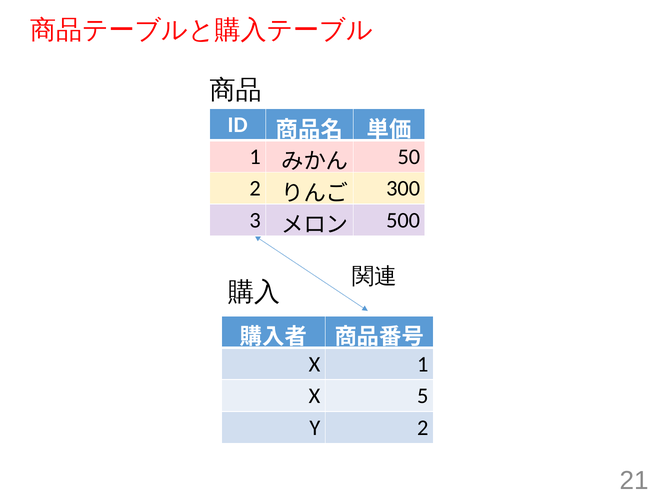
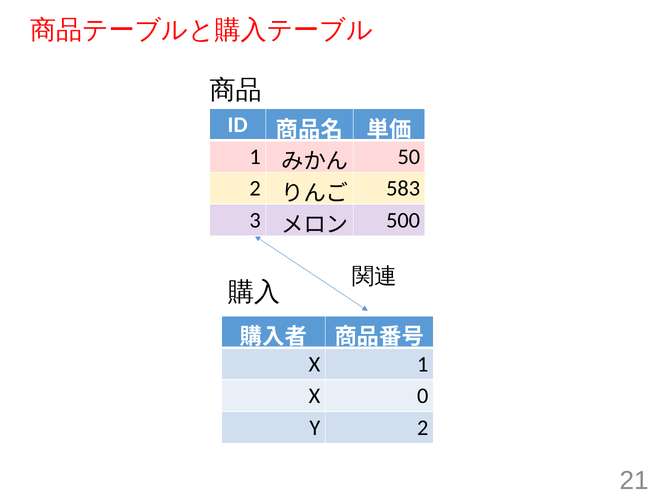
300: 300 -> 583
5: 5 -> 0
